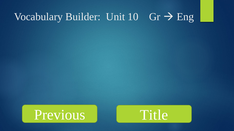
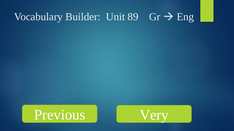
10: 10 -> 89
Title: Title -> Very
